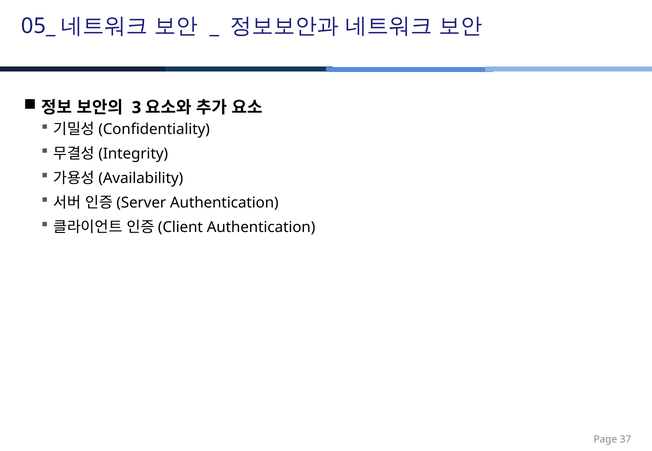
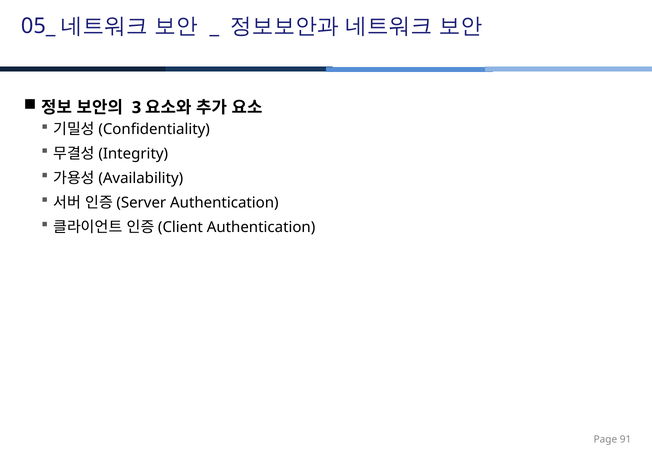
37: 37 -> 91
